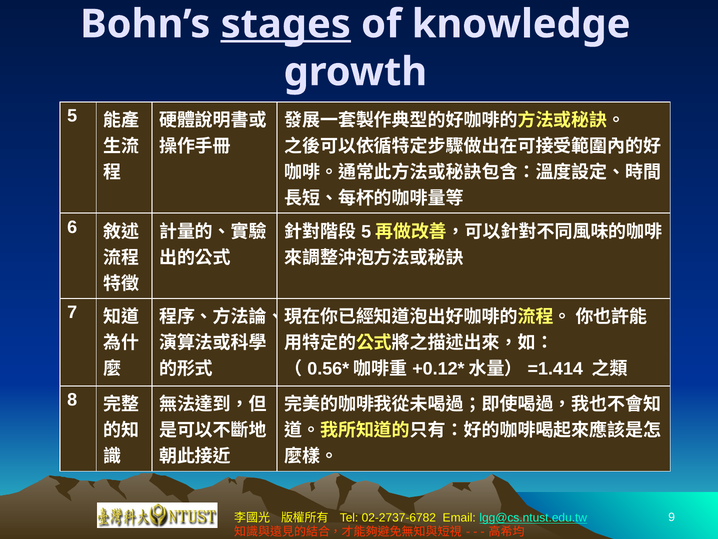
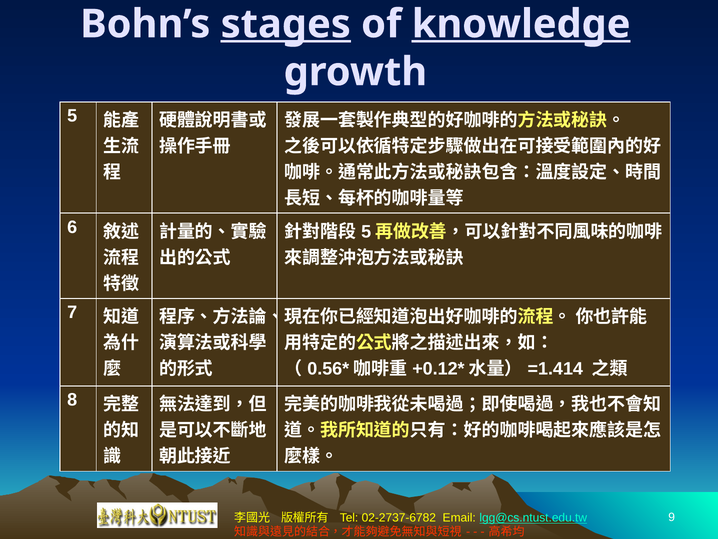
knowledge underline: none -> present
